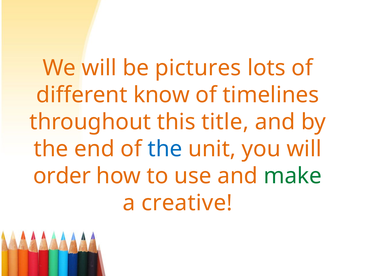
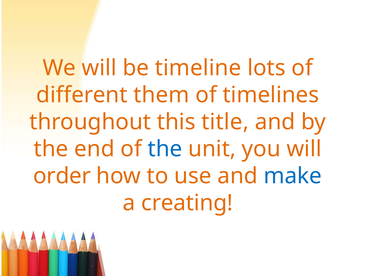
pictures: pictures -> timeline
know: know -> them
make colour: green -> blue
creative: creative -> creating
